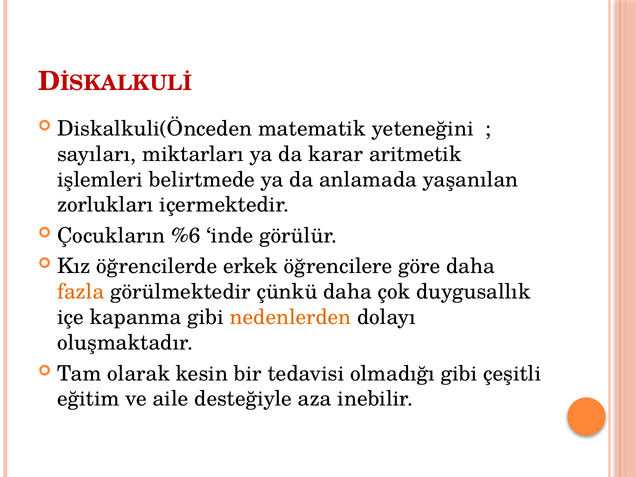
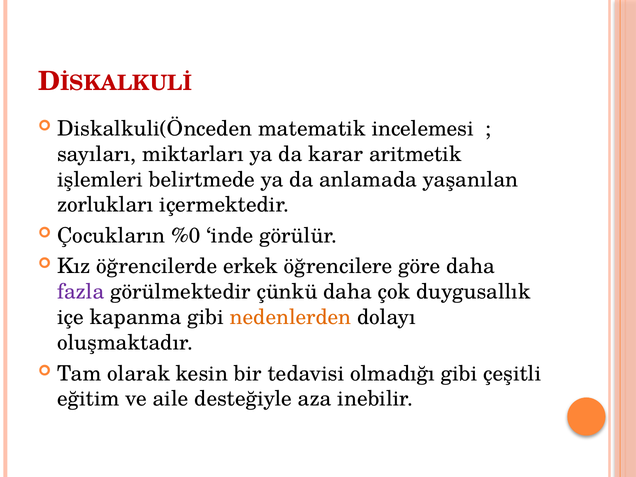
yeteneğini: yeteneğini -> incelemesi
%6: %6 -> %0
fazla colour: orange -> purple
